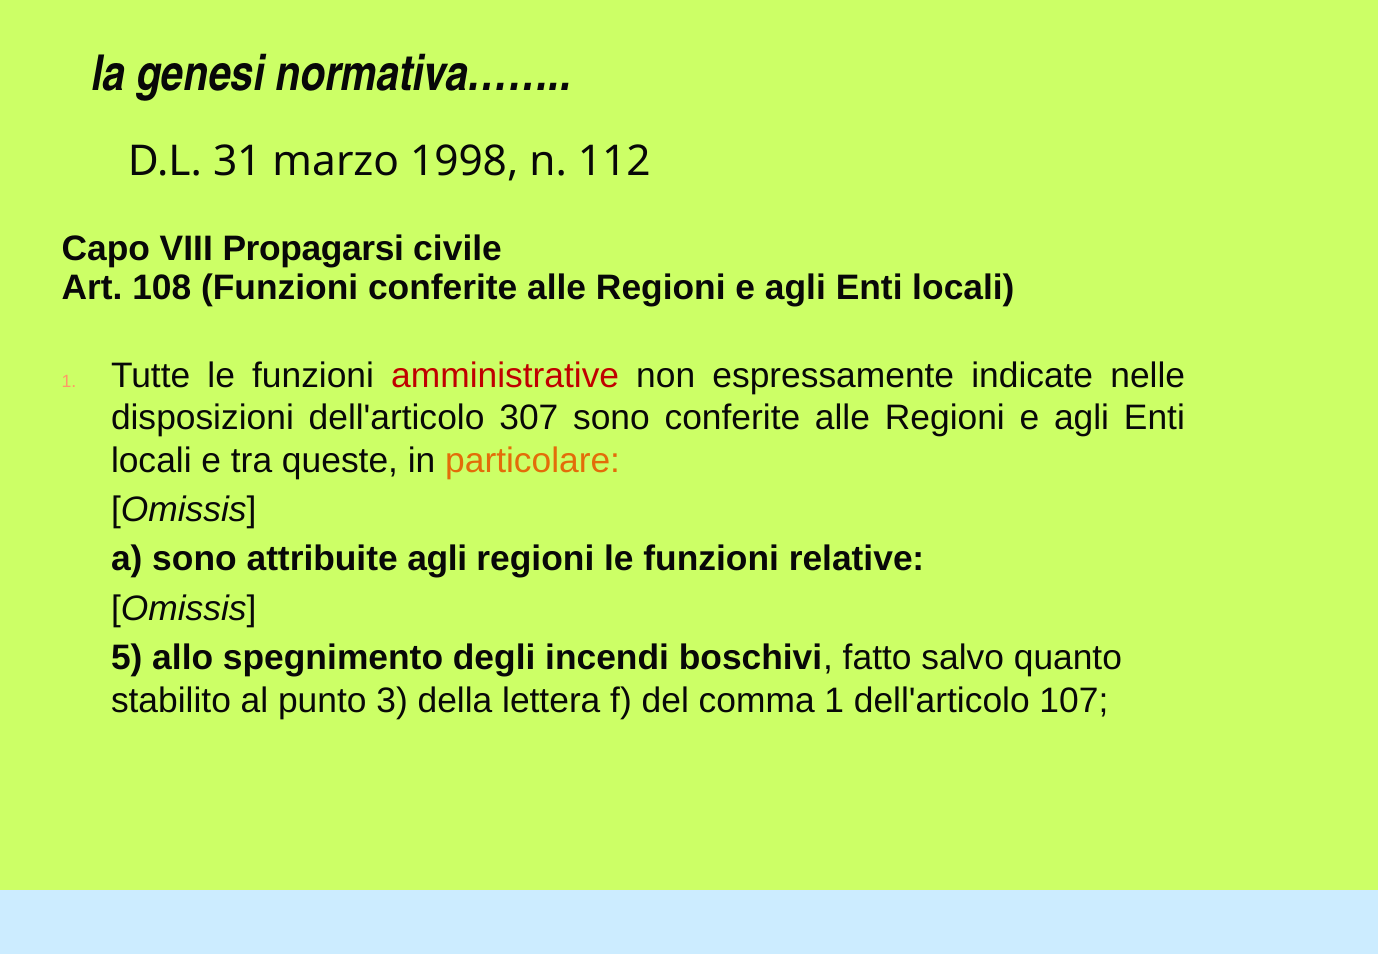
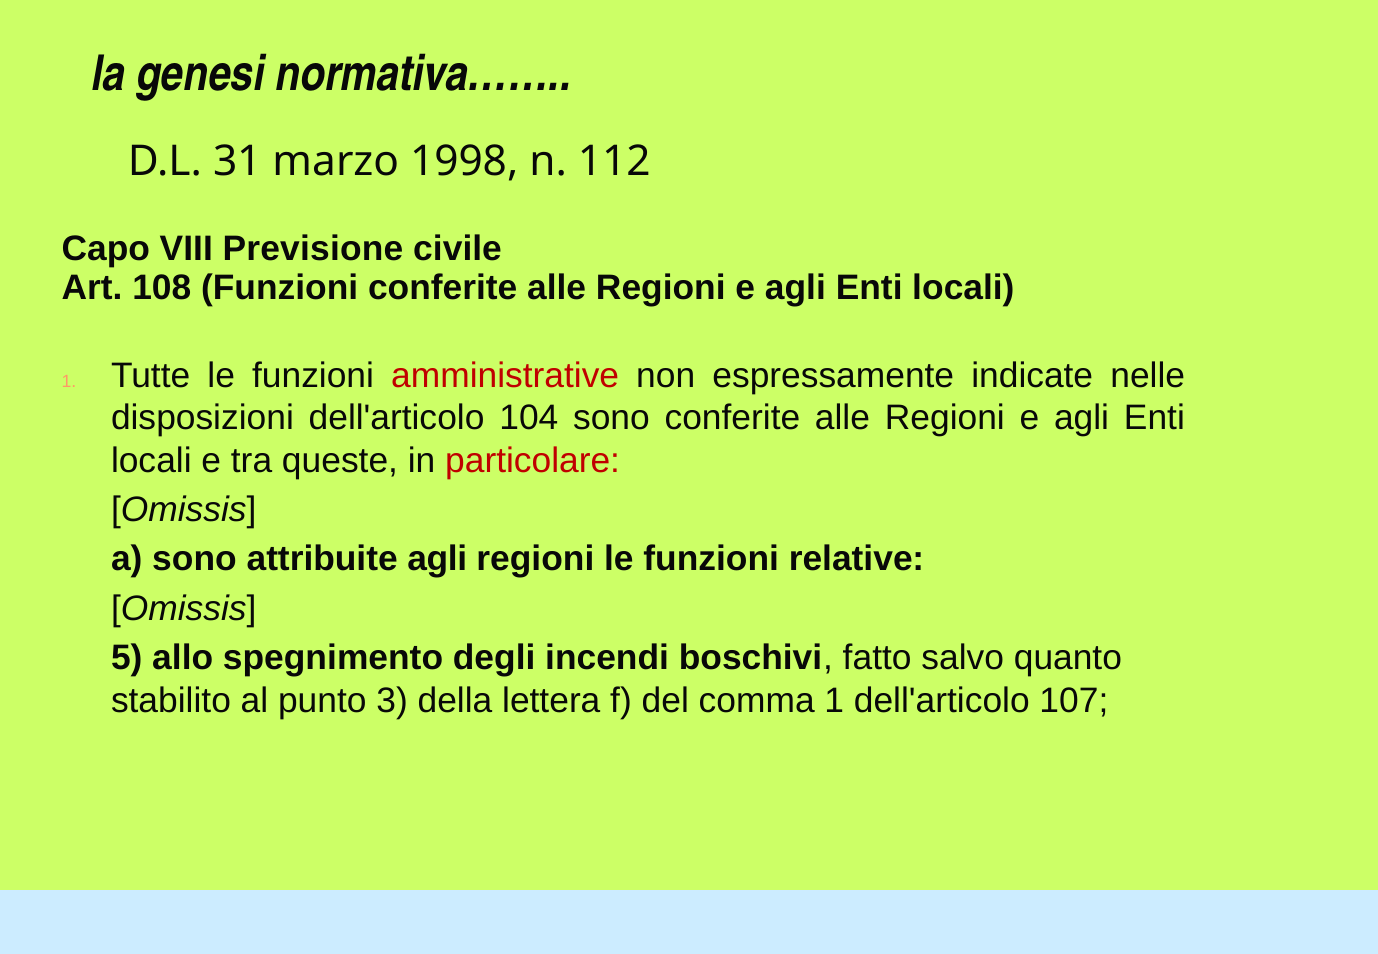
Propagarsi: Propagarsi -> Previsione
307: 307 -> 104
particolare colour: orange -> red
